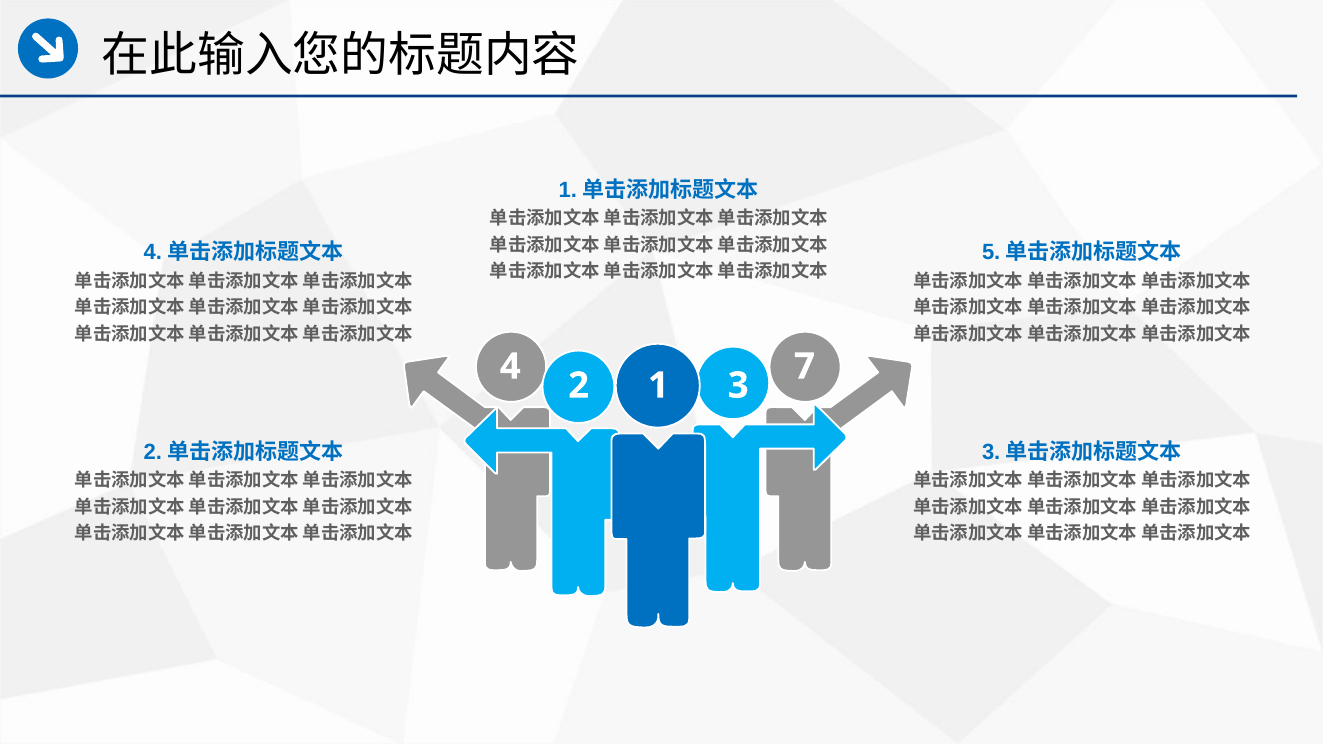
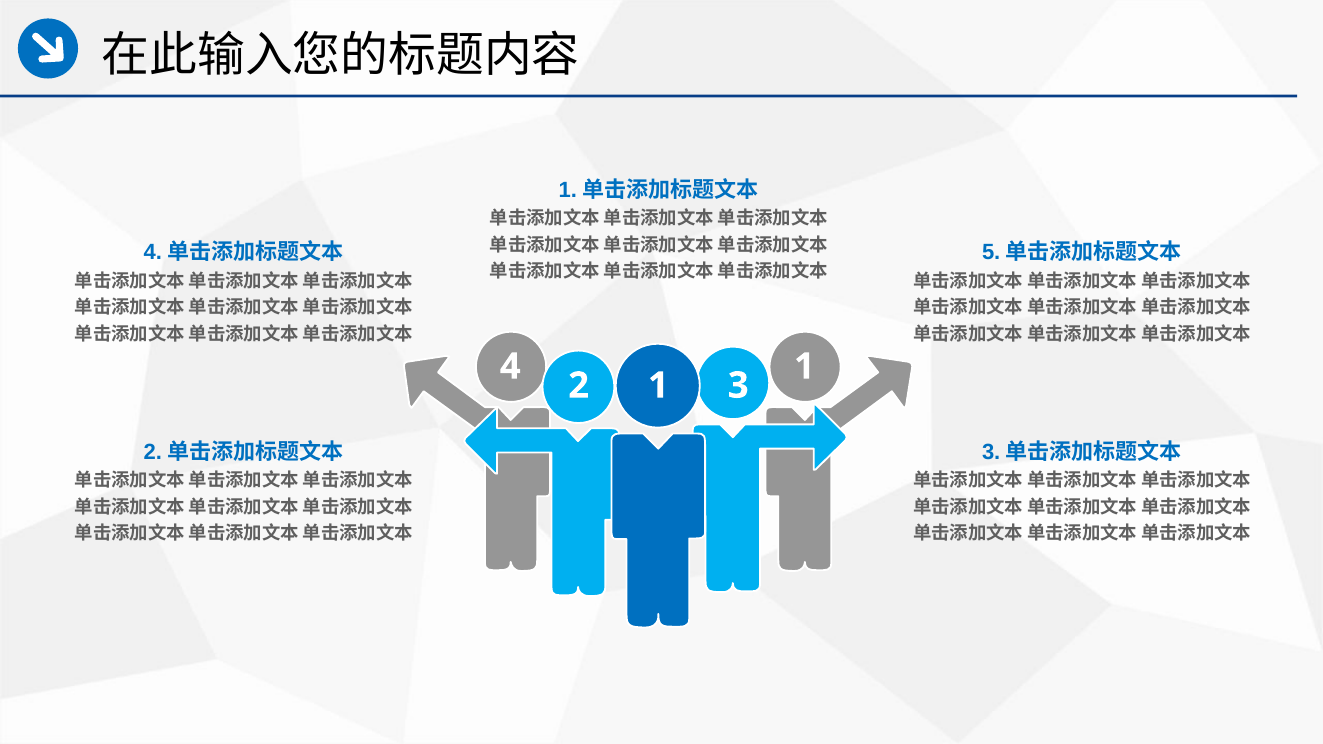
4 7: 7 -> 1
